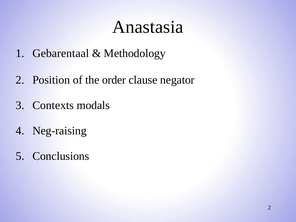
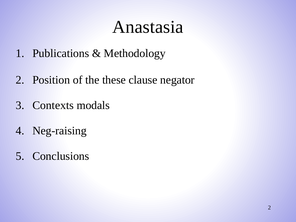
Gebarentaal: Gebarentaal -> Publications
order: order -> these
